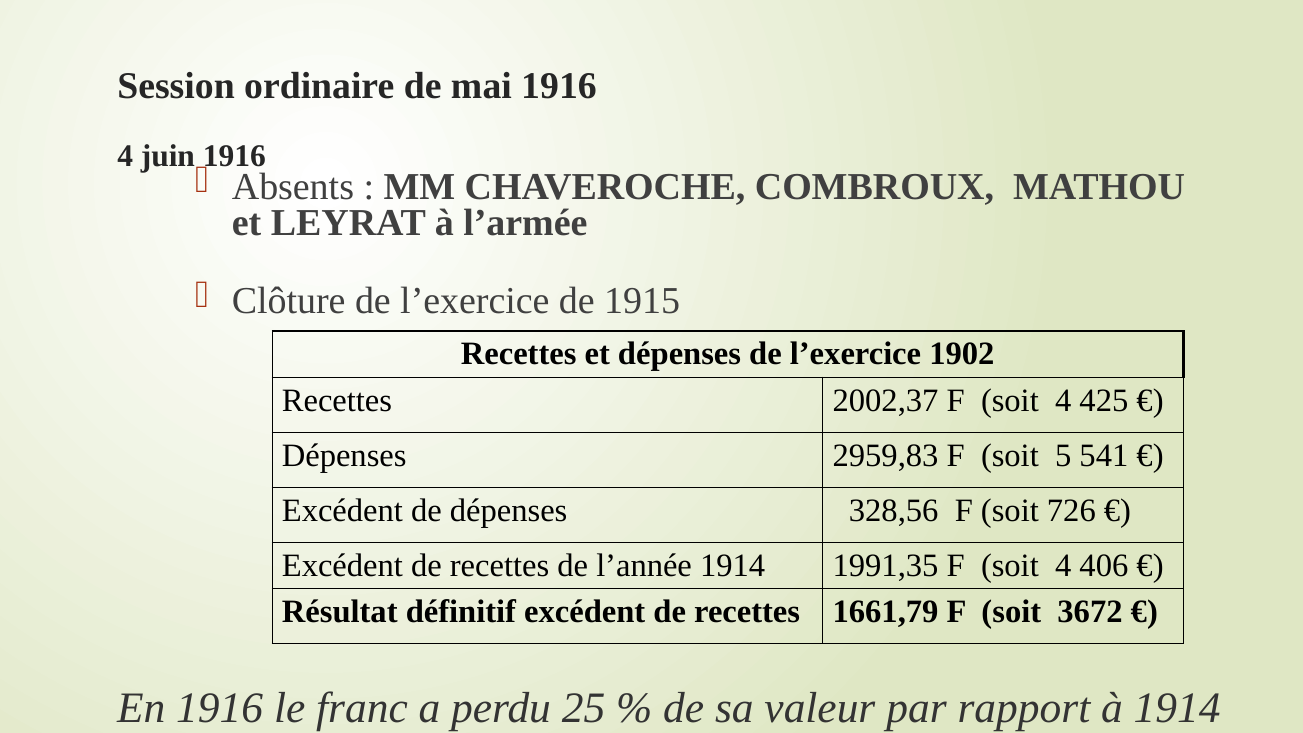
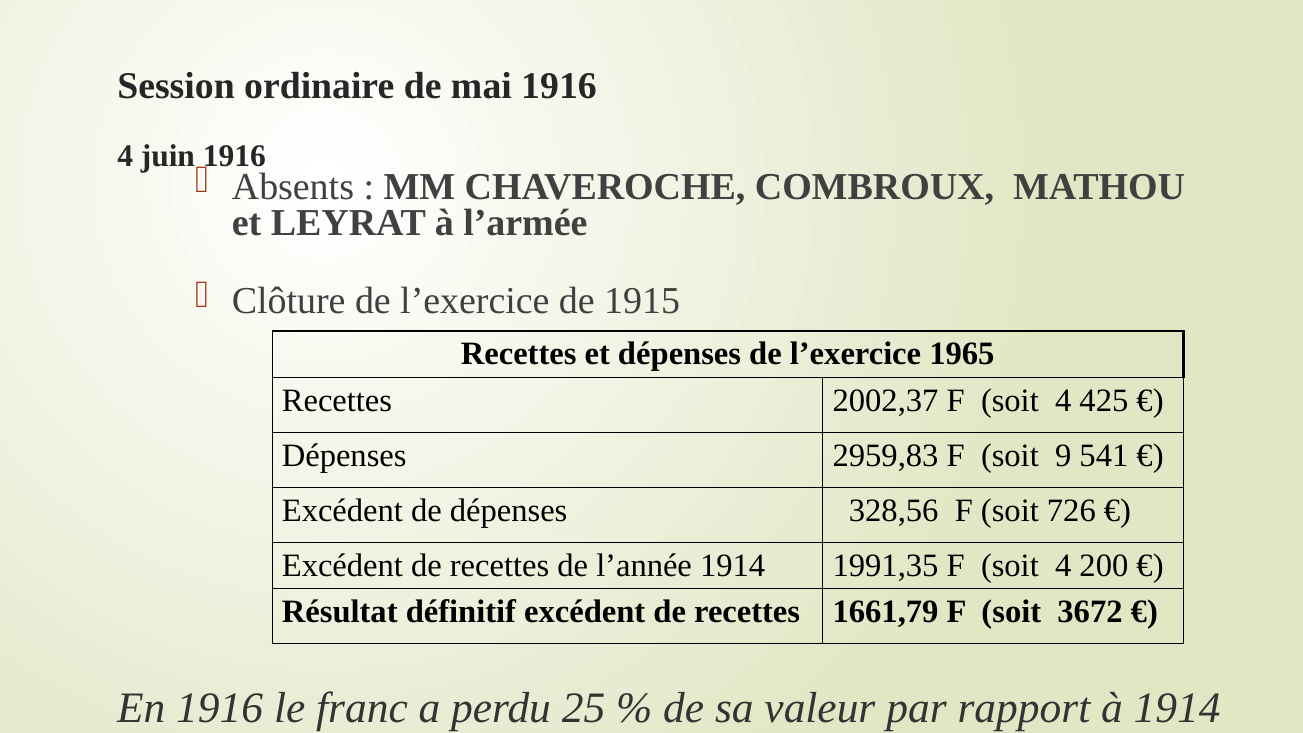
1902: 1902 -> 1965
5: 5 -> 9
406: 406 -> 200
